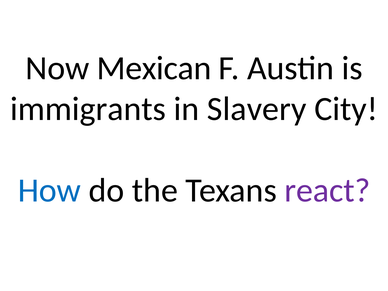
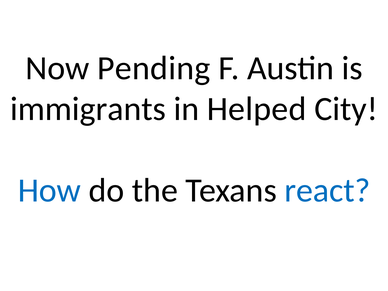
Mexican: Mexican -> Pending
Slavery: Slavery -> Helped
react colour: purple -> blue
